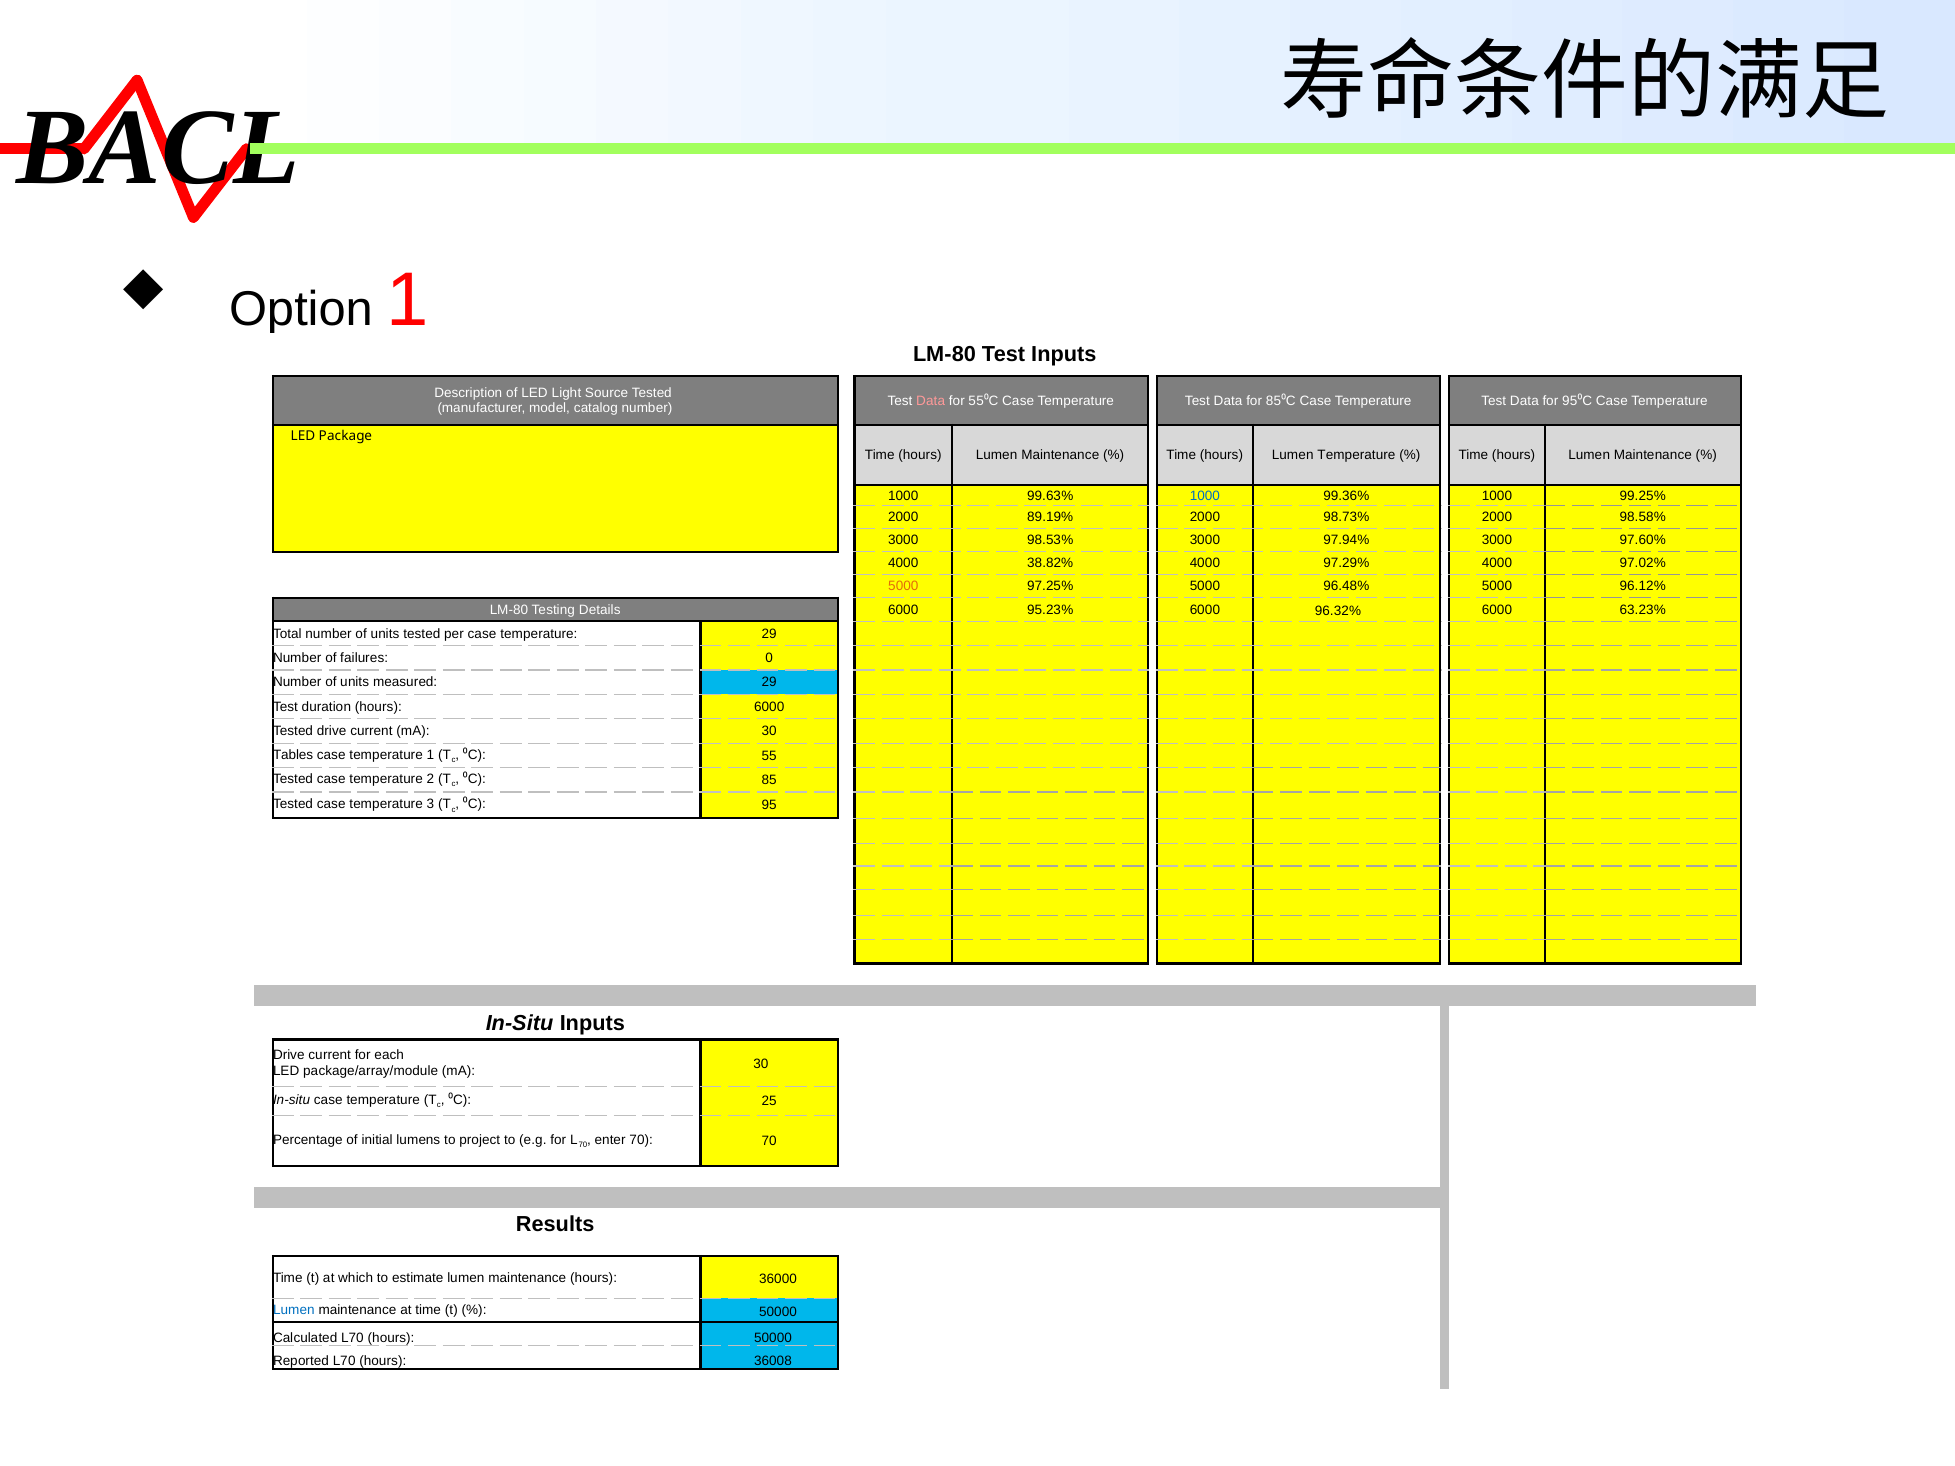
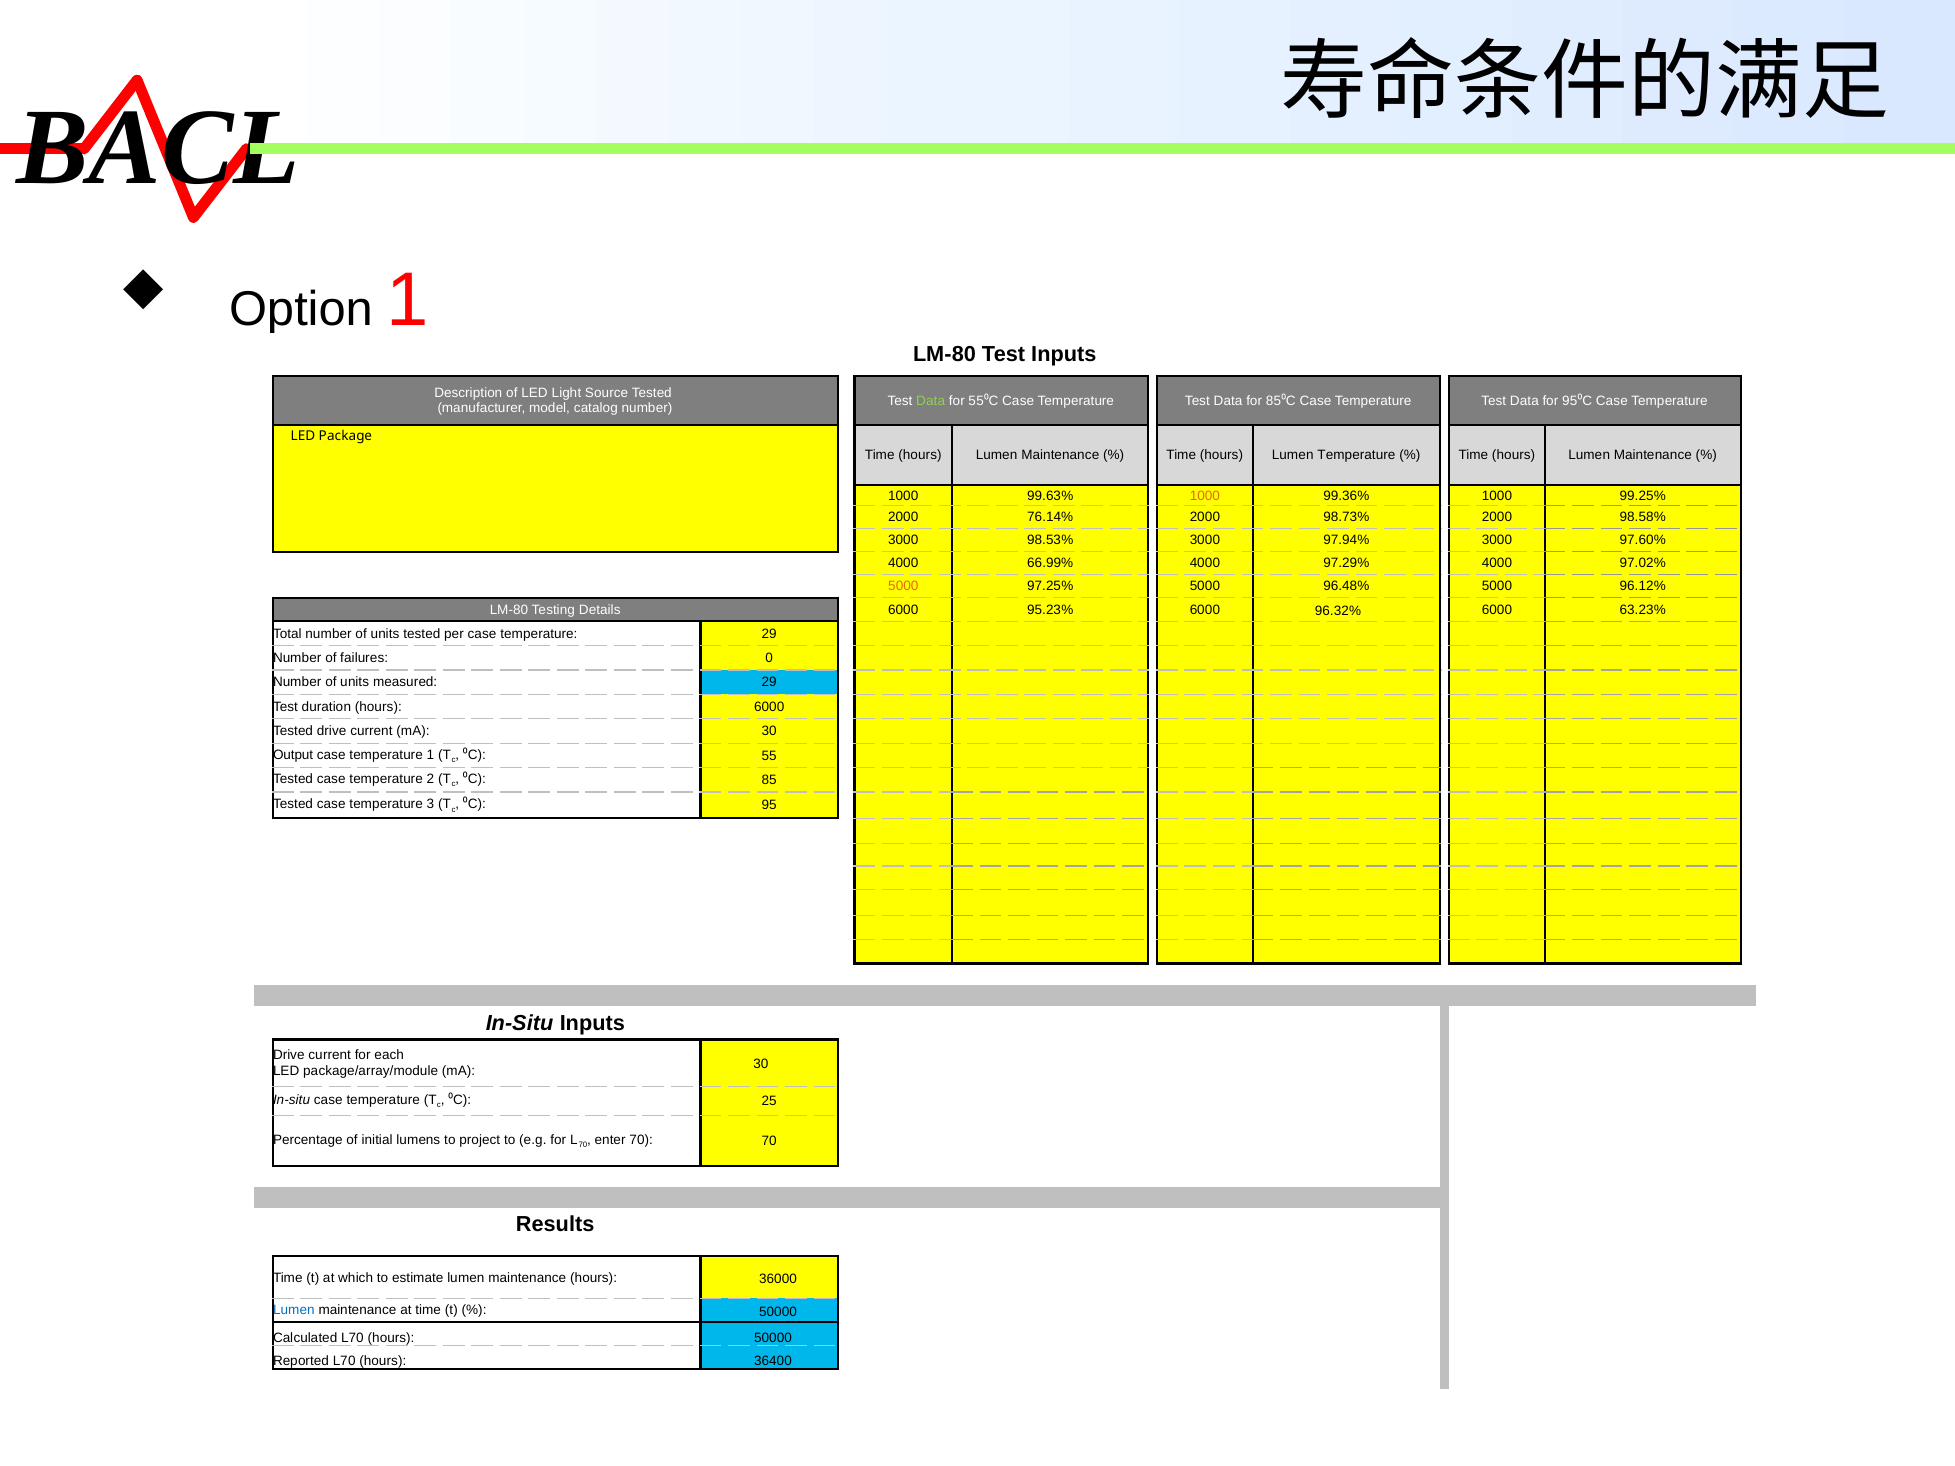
Data at (931, 401) colour: pink -> light green
1000 at (1205, 496) colour: blue -> orange
89.19%: 89.19% -> 76.14%
38.82%: 38.82% -> 66.99%
Tables: Tables -> Output
36008: 36008 -> 36400
